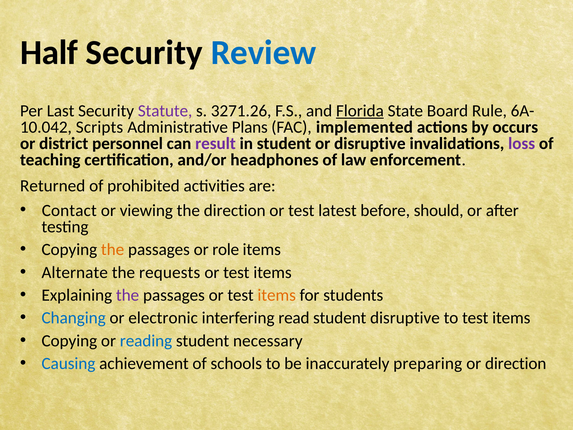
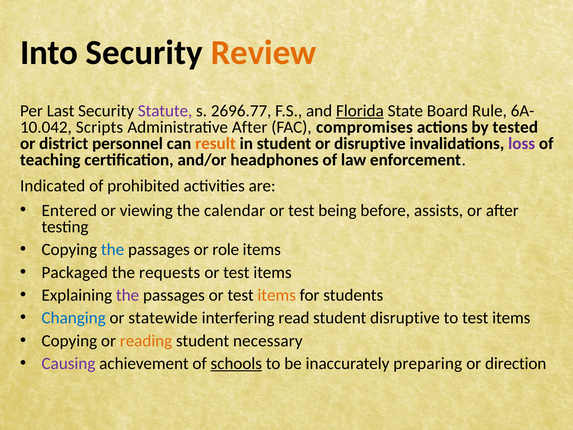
Half: Half -> Into
Review colour: blue -> orange
3271.26: 3271.26 -> 2696.77
Administrative Plans: Plans -> After
implemented: implemented -> compromises
occurs: occurs -> tested
result colour: purple -> orange
Returned: Returned -> Indicated
Contact: Contact -> Entered
the direction: direction -> calendar
latest: latest -> being
should: should -> assists
the at (113, 249) colour: orange -> blue
Alternate: Alternate -> Packaged
electronic: electronic -> statewide
reading colour: blue -> orange
Causing colour: blue -> purple
schools underline: none -> present
